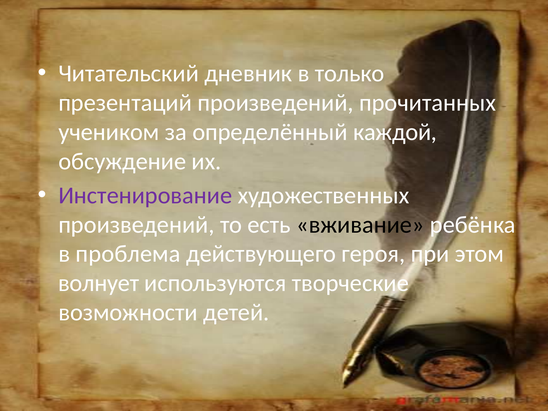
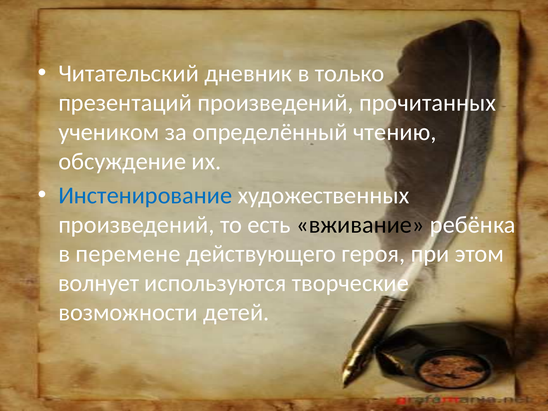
каждой: каждой -> чтению
Инстенирование colour: purple -> blue
проблема: проблема -> перемене
